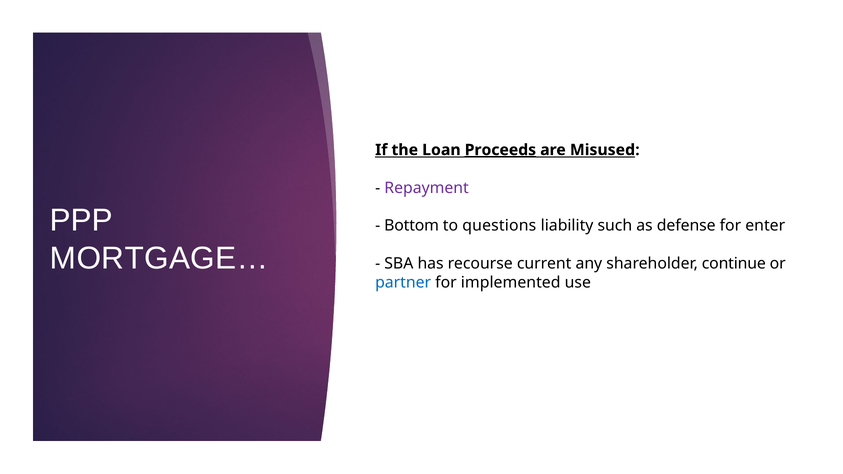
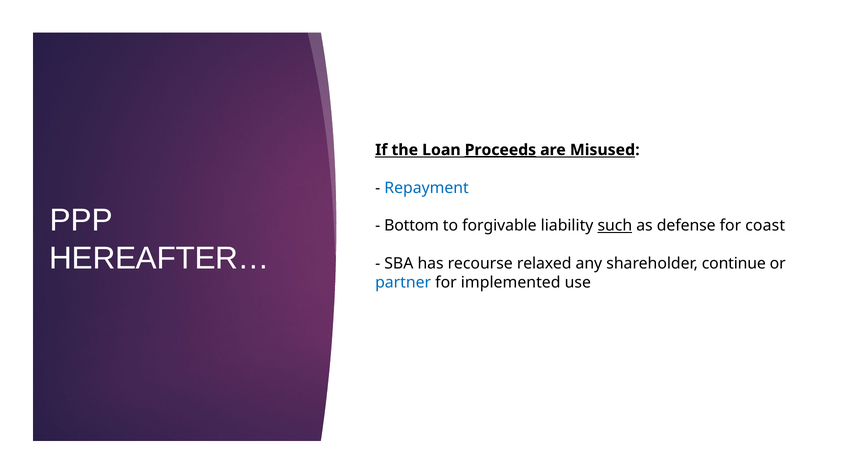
Repayment colour: purple -> blue
questions: questions -> forgivable
such underline: none -> present
enter: enter -> coast
MORTGAGE…: MORTGAGE… -> HEREAFTER…
current: current -> relaxed
